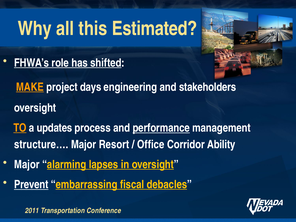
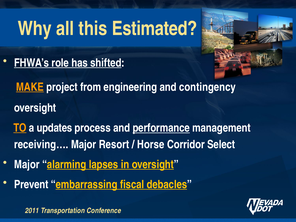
days: days -> from
stakeholders: stakeholders -> contingency
structure…: structure… -> receiving…
Office: Office -> Horse
Ability: Ability -> Select
Prevent underline: present -> none
